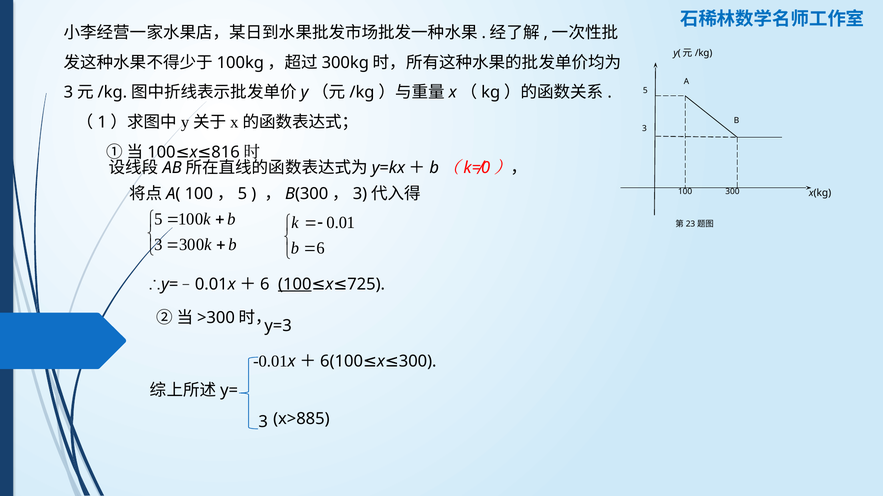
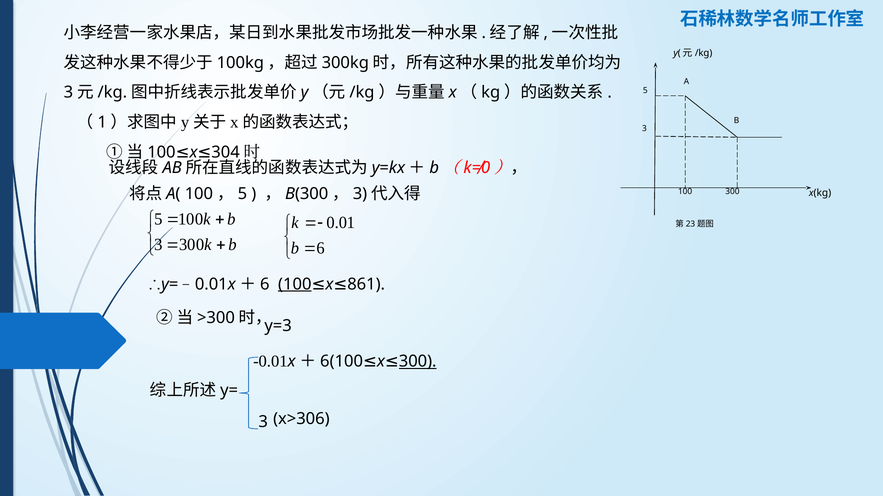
816: 816 -> 304
725: 725 -> 861
300 at (418, 362) underline: none -> present
x>885: x>885 -> x>306
